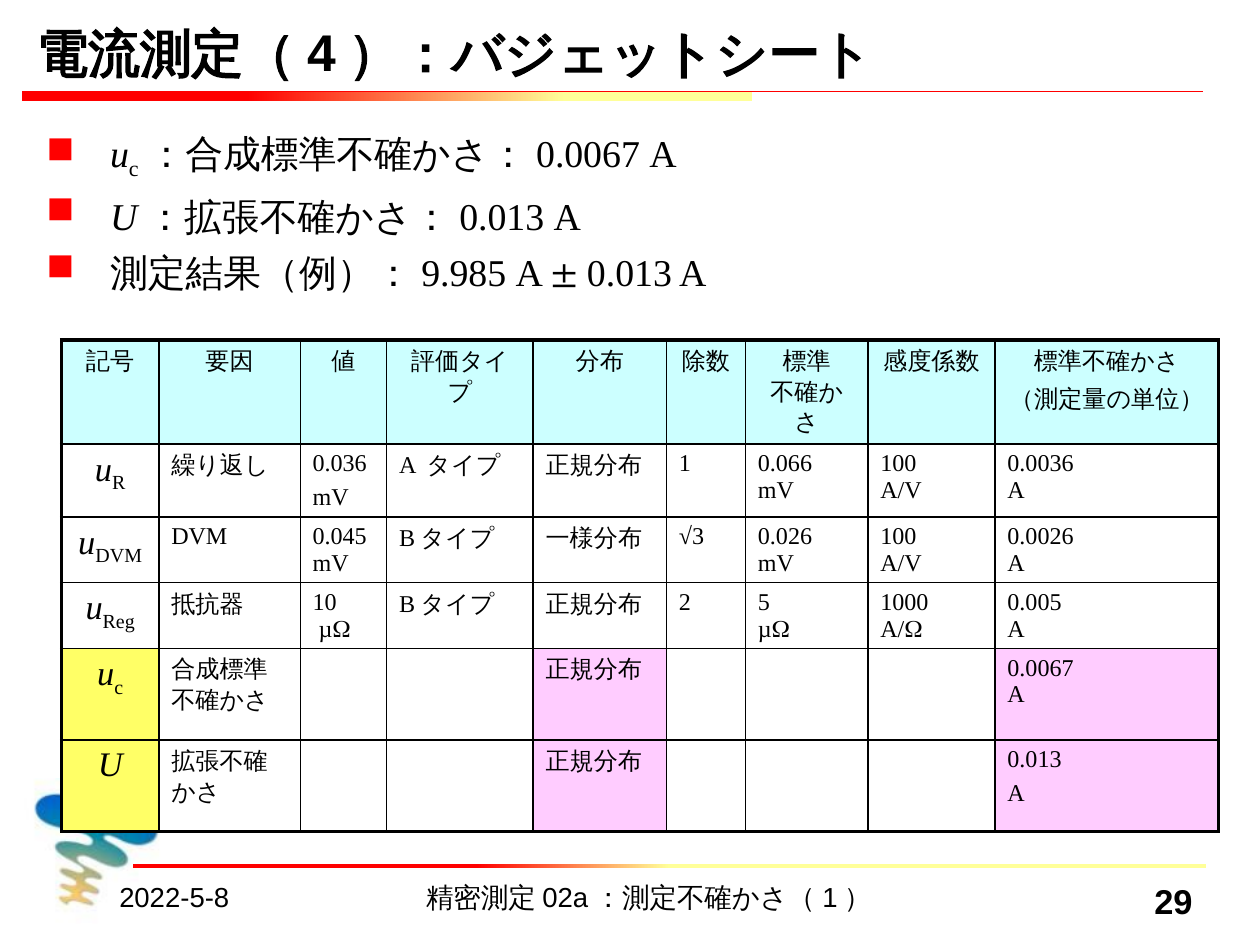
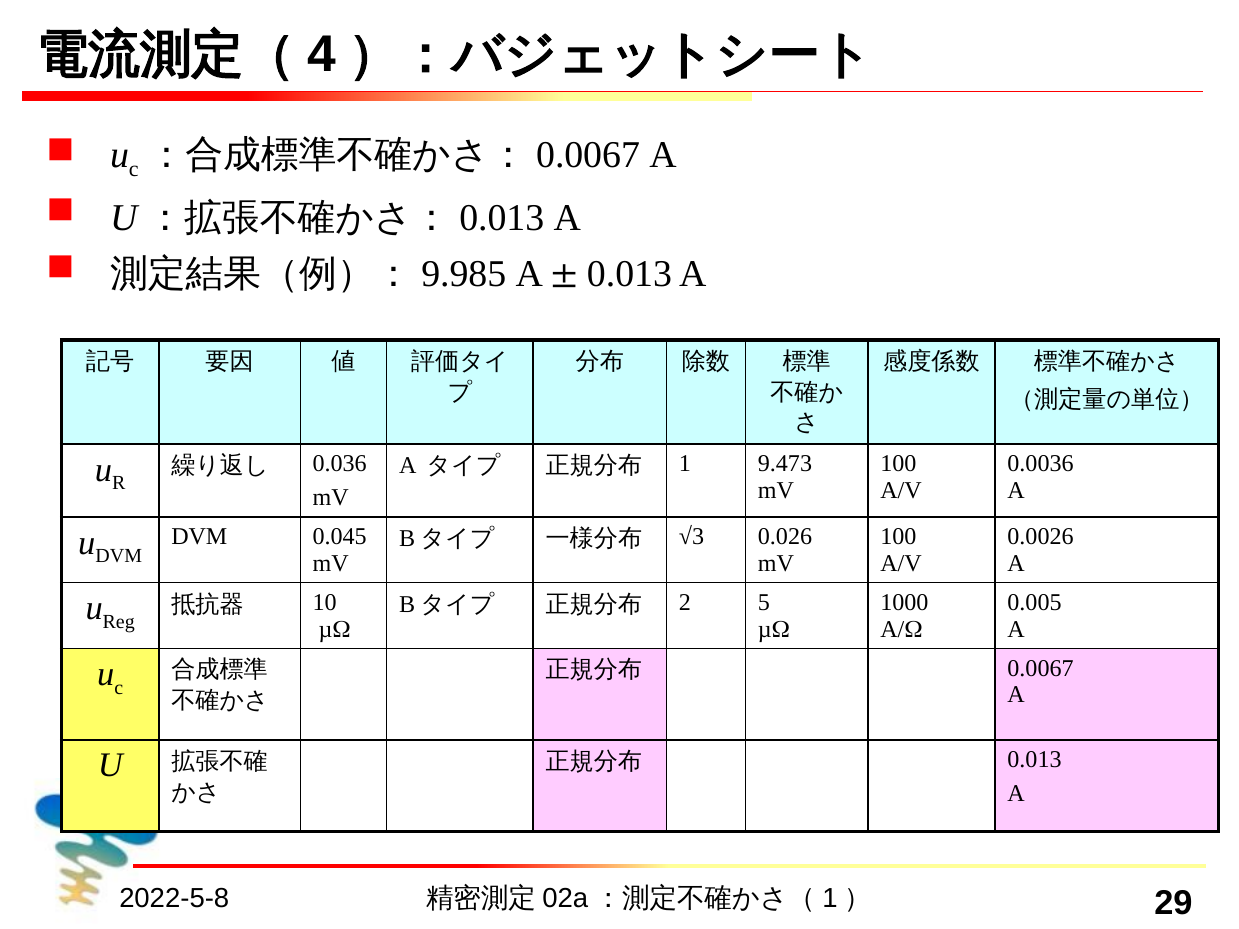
0.066: 0.066 -> 9.473
